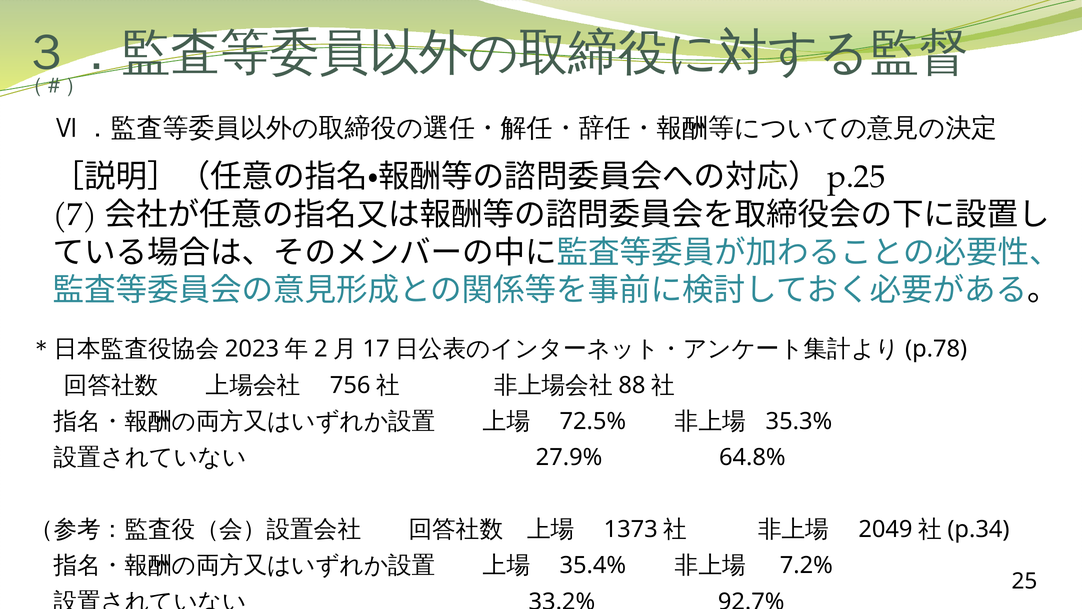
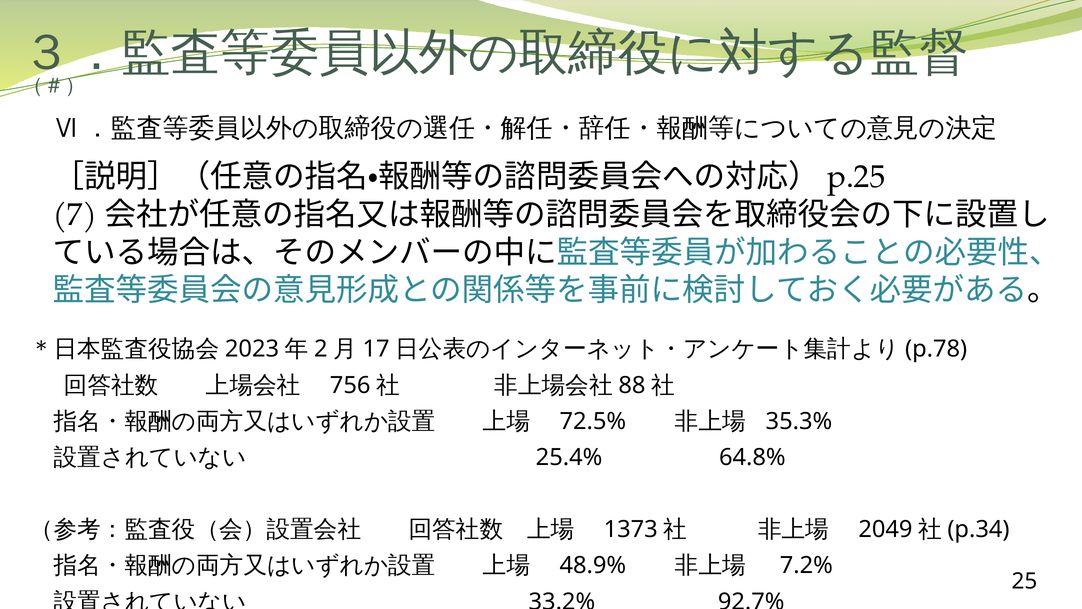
27.9%: 27.9% -> 25.4%
35.4%: 35.4% -> 48.9%
